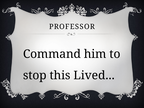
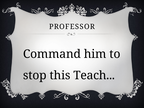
Lived: Lived -> Teach
